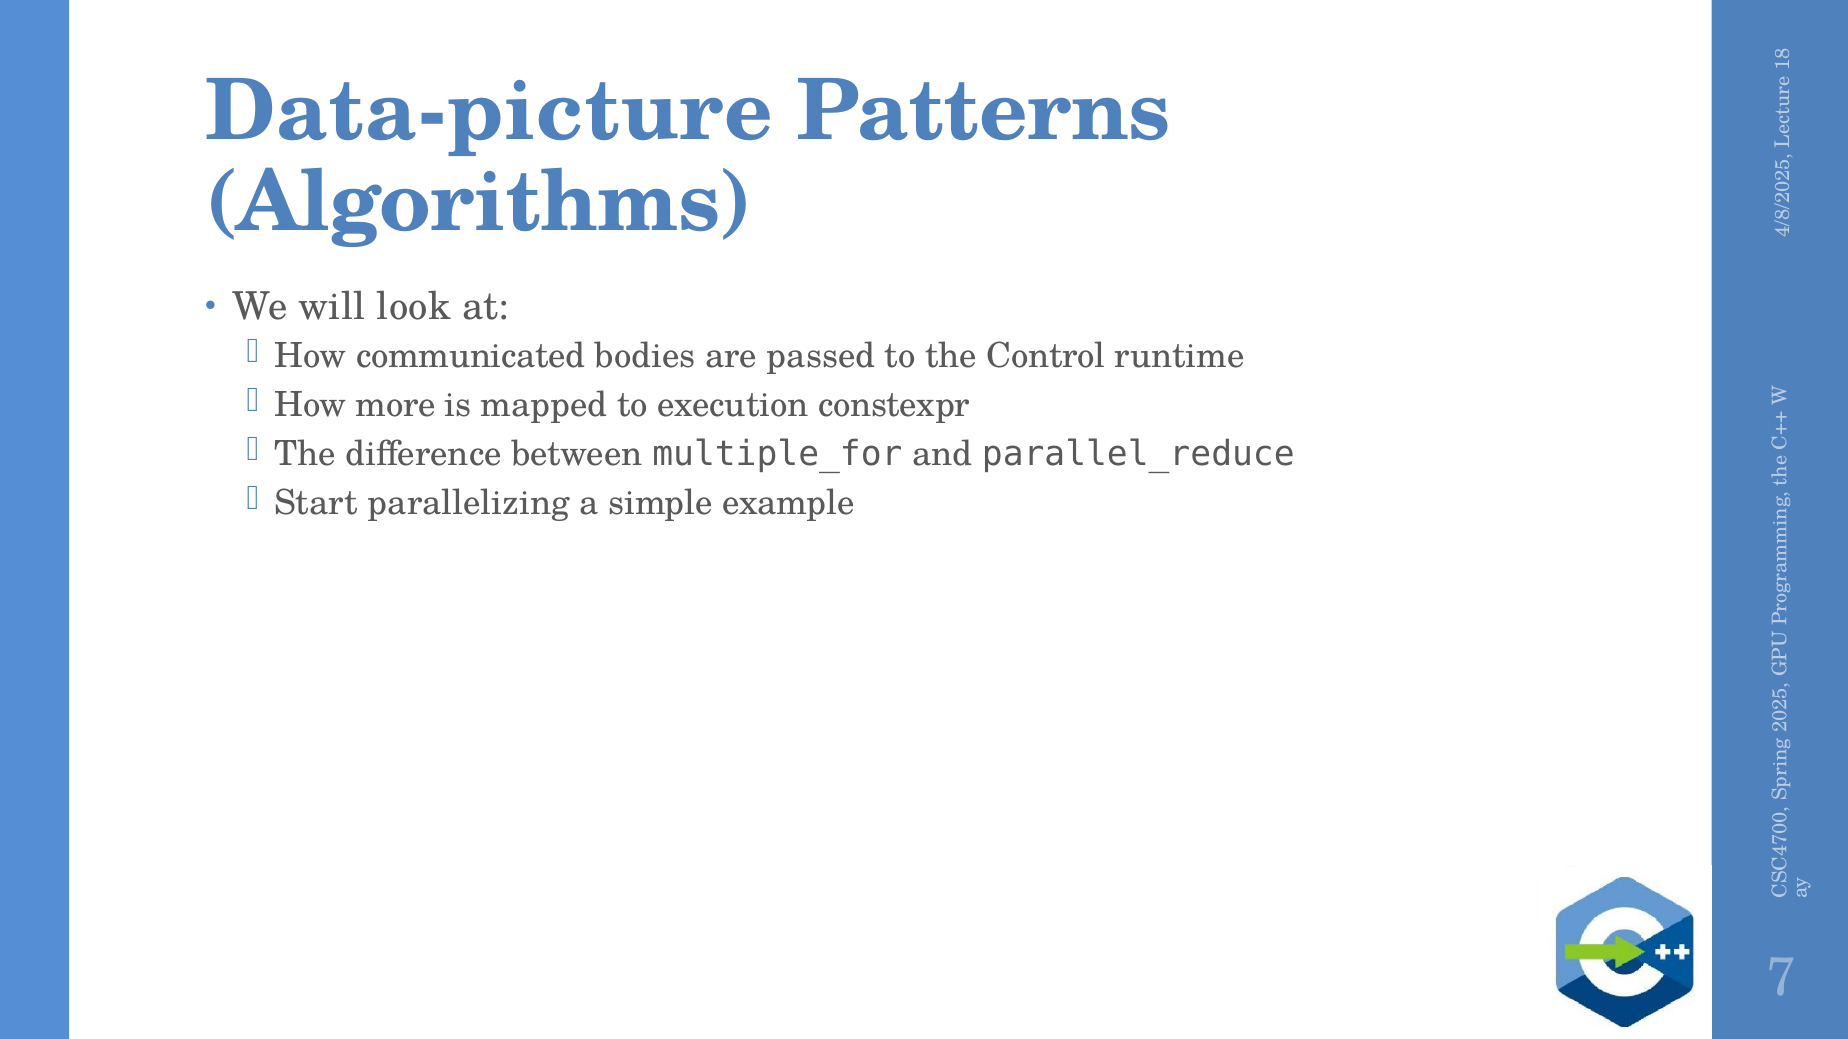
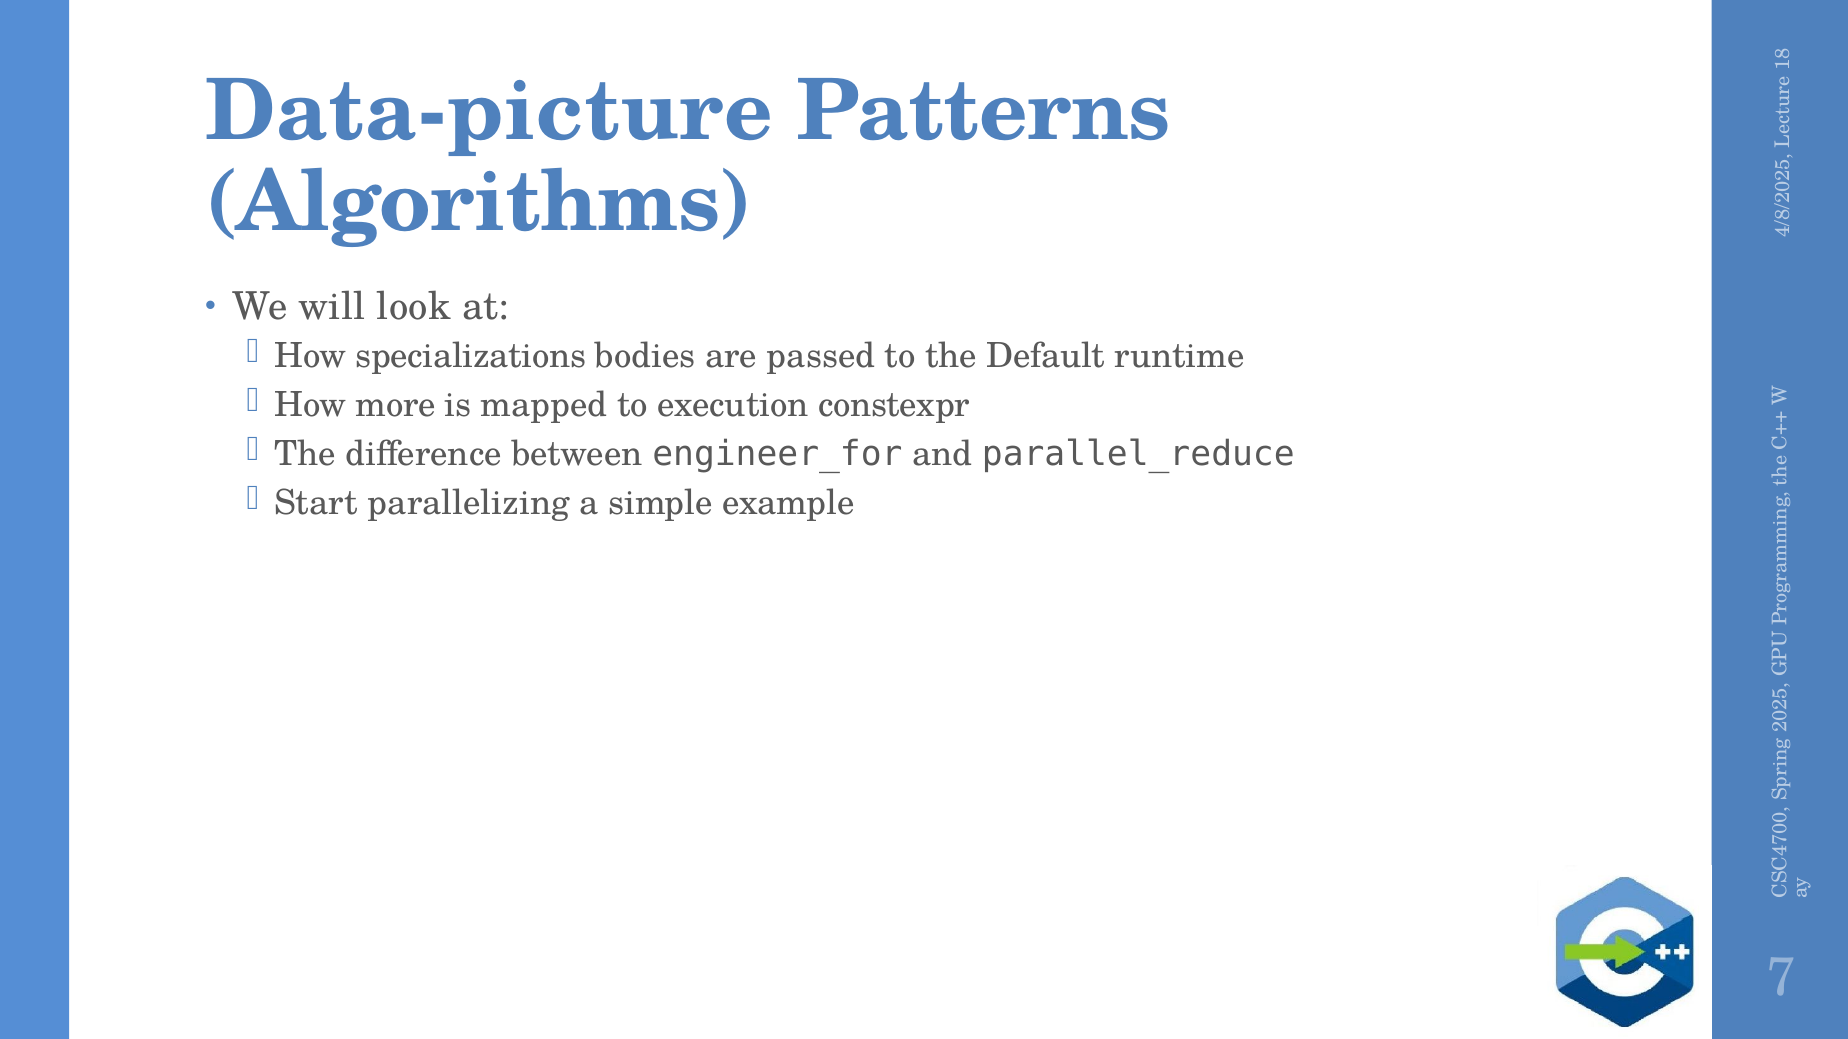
communicated: communicated -> specializations
Control: Control -> Default
multiple_for: multiple_for -> engineer_for
